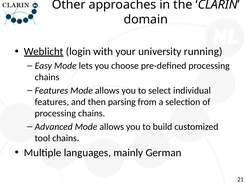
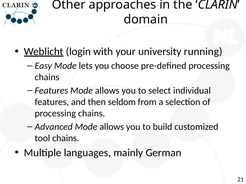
parsing: parsing -> seldom
